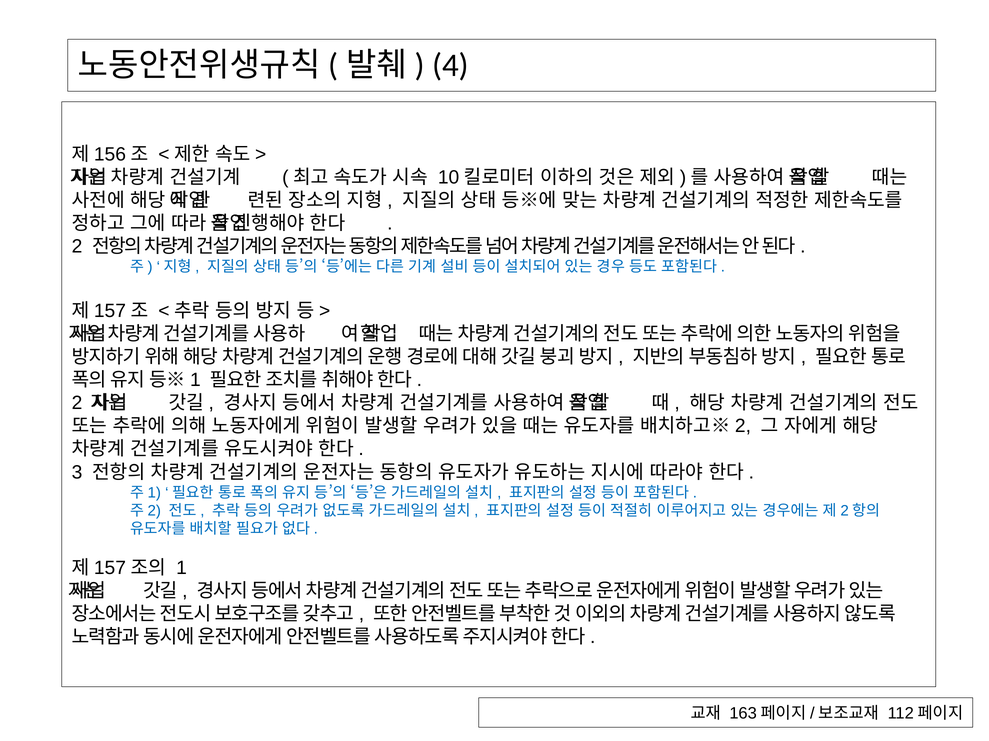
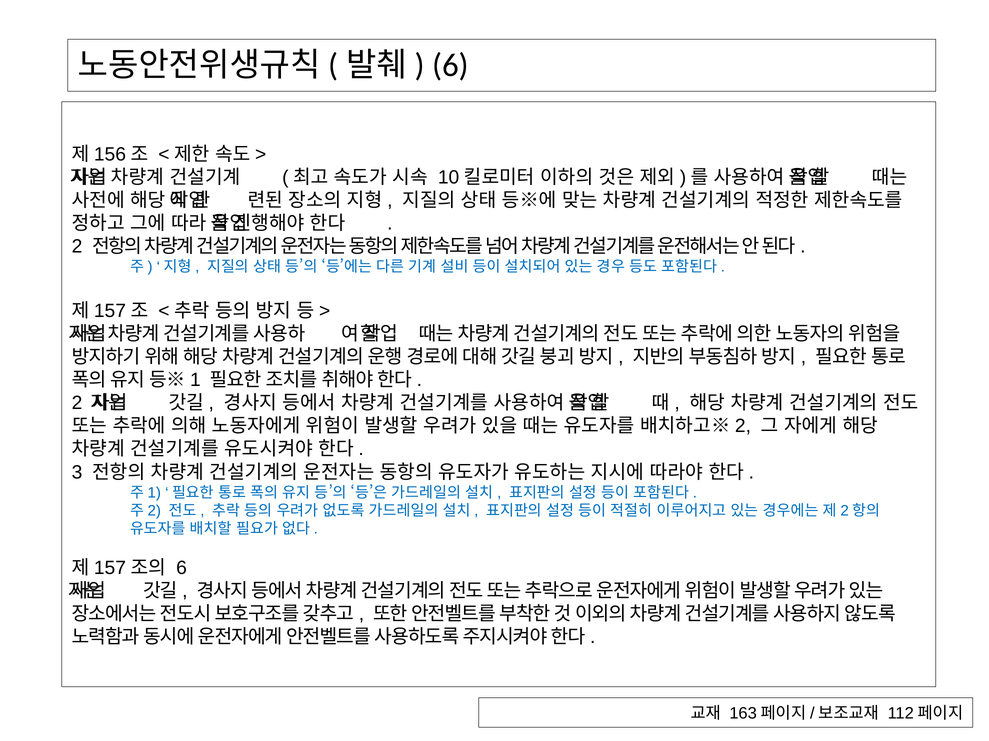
4 at (450, 65): 4 -> 6
1 at (181, 568): 1 -> 6
